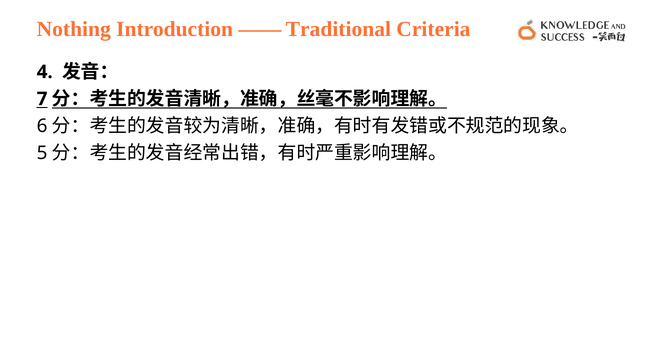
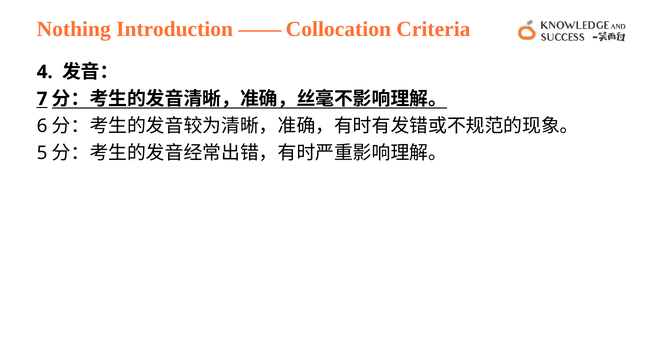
Traditional: Traditional -> Collocation
